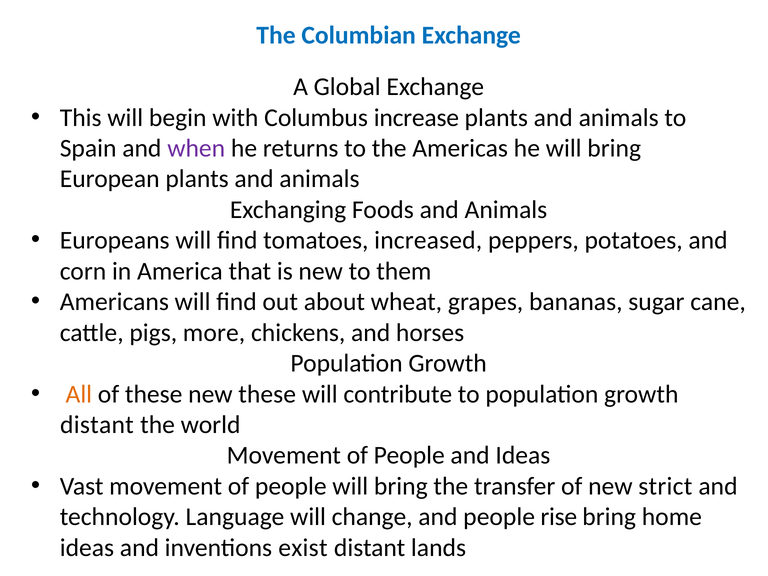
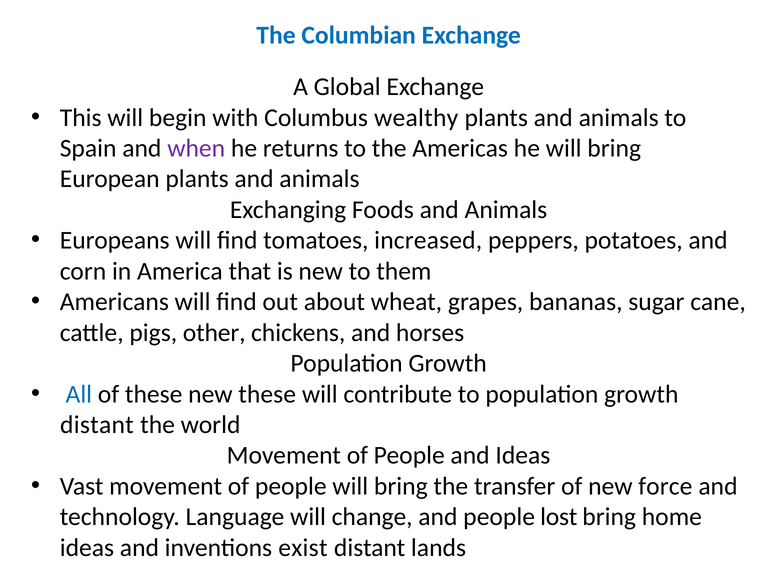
increase: increase -> wealthy
more: more -> other
All colour: orange -> blue
strict: strict -> force
rise: rise -> lost
